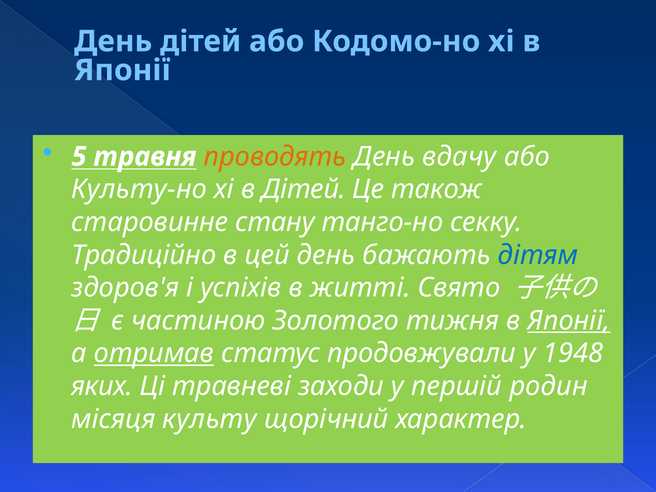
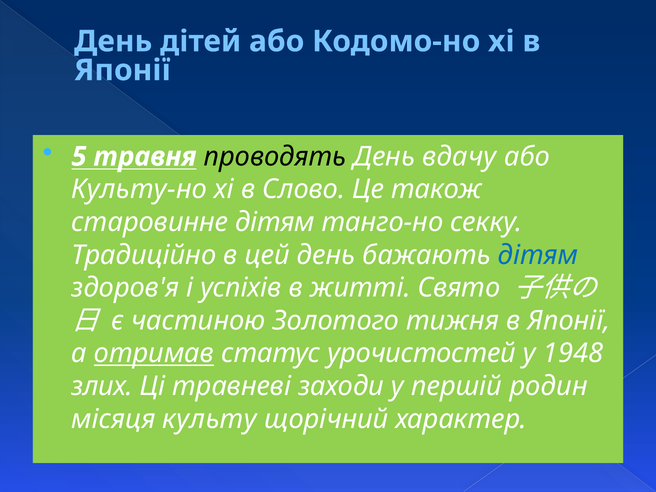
проводять colour: orange -> black
в Дітей: Дітей -> Слово
старовинне стану: стану -> дітям
Японії at (569, 321) underline: present -> none
продовжували: продовжували -> урочистостей
яких: яких -> злих
